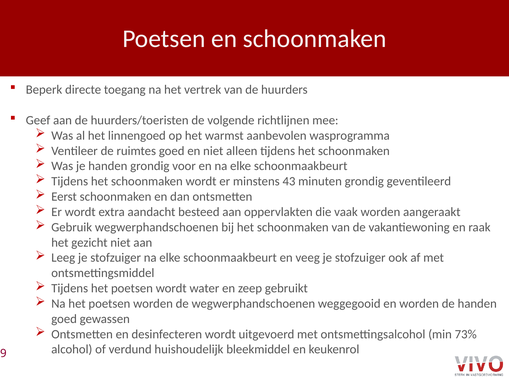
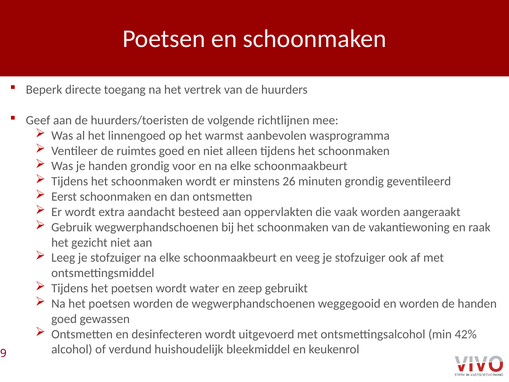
43: 43 -> 26
73%: 73% -> 42%
